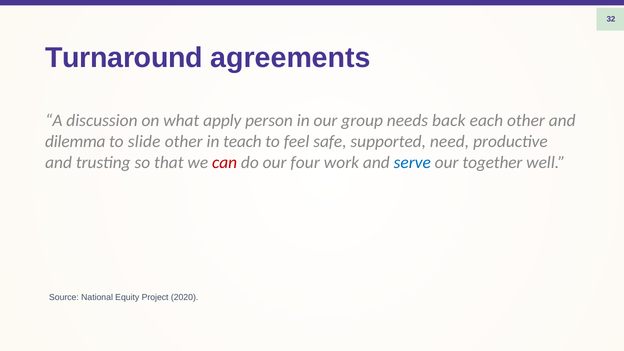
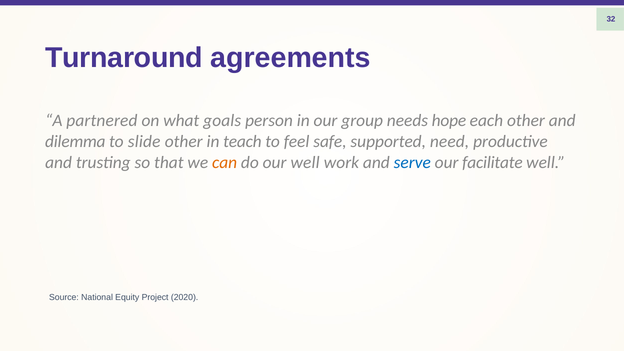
discussion: discussion -> partnered
apply: apply -> goals
back: back -> hope
can colour: red -> orange
our four: four -> well
together: together -> facilitate
